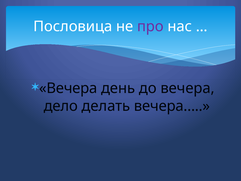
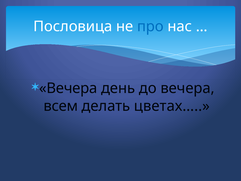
про colour: purple -> blue
дело: дело -> всем
вечера…: вечера… -> цветах…
